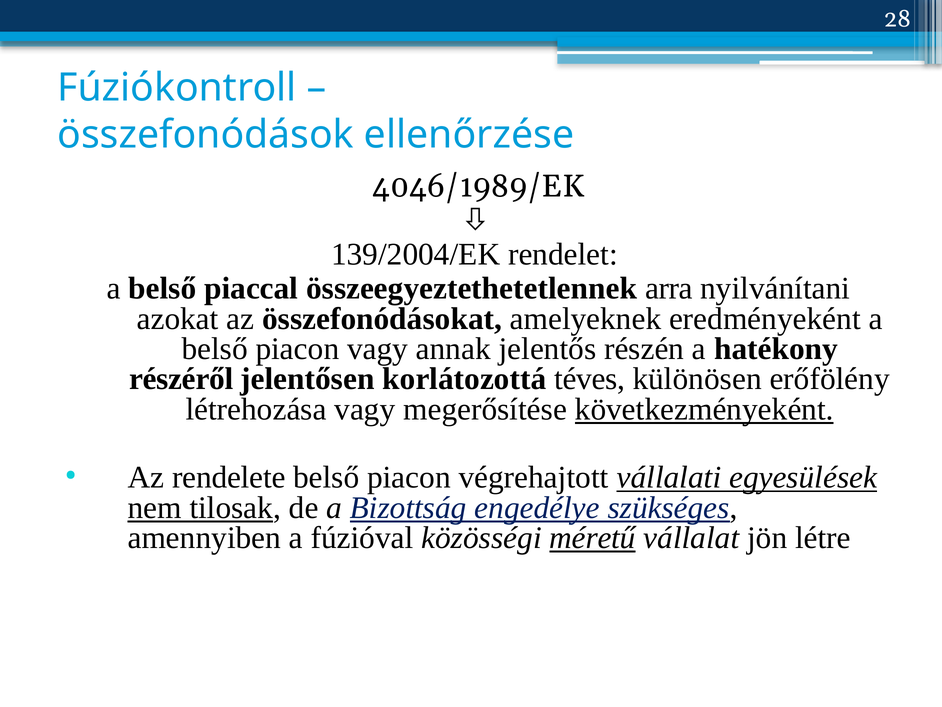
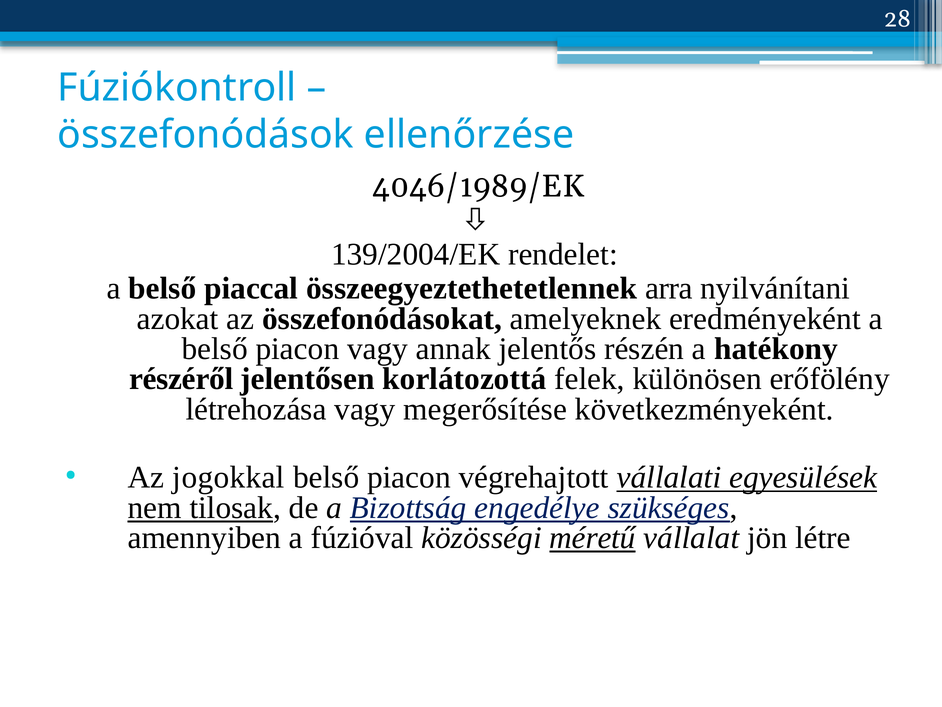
téves: téves -> felek
következményeként underline: present -> none
rendelete: rendelete -> jogokkal
